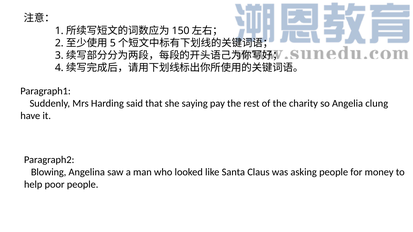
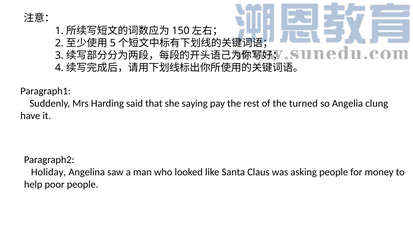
charity: charity -> turned
Blowing: Blowing -> Holiday
